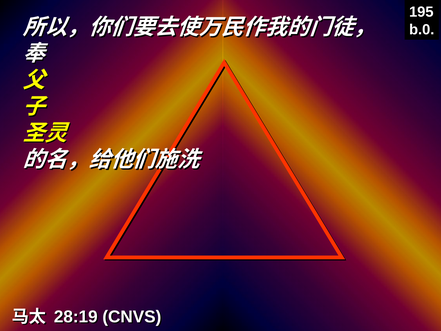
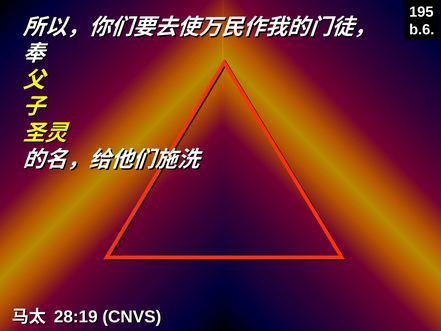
b.0: b.0 -> b.6
